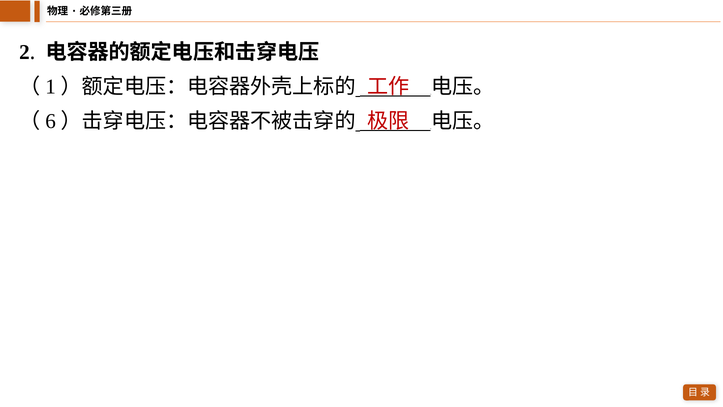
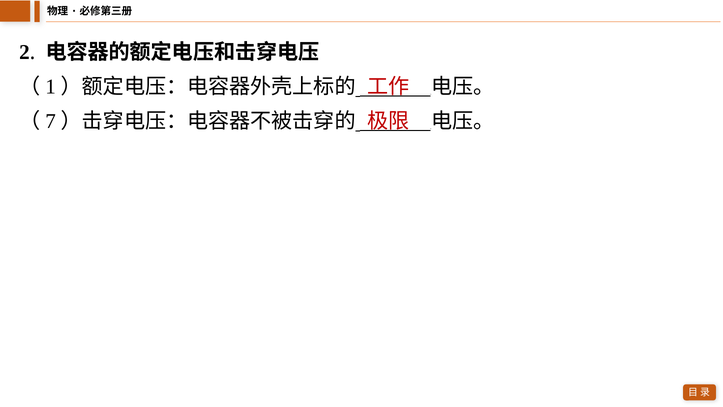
6: 6 -> 7
